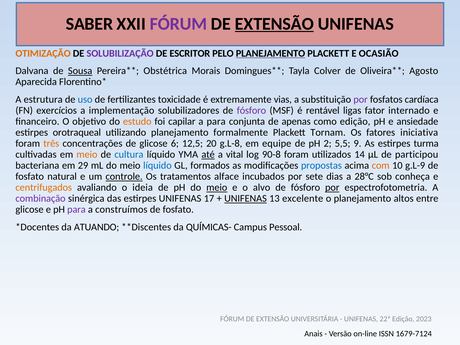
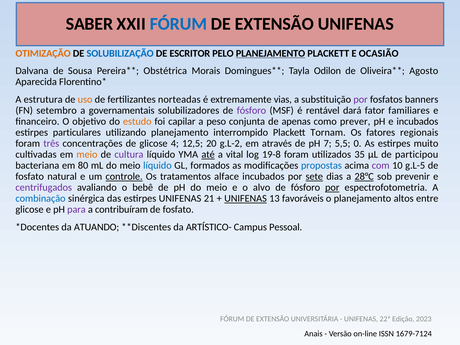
FÓRUM at (178, 24) colour: purple -> blue
EXTENSÃO at (274, 24) underline: present -> none
SOLUBILIZAÇÃO colour: purple -> blue
Sousa underline: present -> none
Colver: Colver -> Odilon
uso colour: blue -> orange
toxicidade: toxicidade -> norteadas
cardíaca: cardíaca -> banners
exercícios: exercícios -> setembro
implementação: implementação -> governamentais
ligas: ligas -> dará
internado: internado -> familiares
a para: para -> peso
como edição: edição -> prever
e ansiedade: ansiedade -> incubados
orotraqueal: orotraqueal -> particulares
formalmente: formalmente -> interrompido
iniciativa: iniciativa -> regionais
três colour: orange -> purple
6: 6 -> 4
g.L-8: g.L-8 -> g.L-2
equipe: equipe -> através
2: 2 -> 7
9: 9 -> 0
turma: turma -> muito
cultura colour: blue -> purple
90-8: 90-8 -> 19-8
14: 14 -> 35
29: 29 -> 80
com colour: orange -> purple
g.L-9: g.L-9 -> g.L-5
sete underline: none -> present
28°C underline: none -> present
conheça: conheça -> prevenir
centrifugados colour: orange -> purple
ideia: ideia -> bebê
meio at (217, 188) underline: present -> none
combinação colour: purple -> blue
17: 17 -> 21
excelente: excelente -> favoráveis
construímos: construímos -> contribuíram
QUÍMICAS-: QUÍMICAS- -> ARTÍSTICO-
